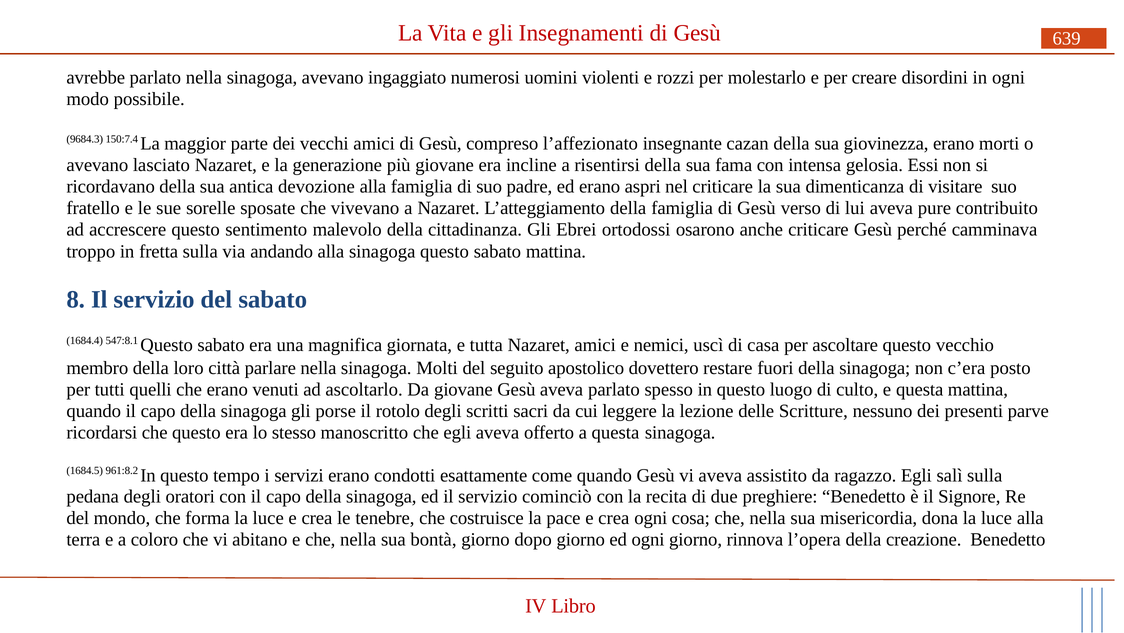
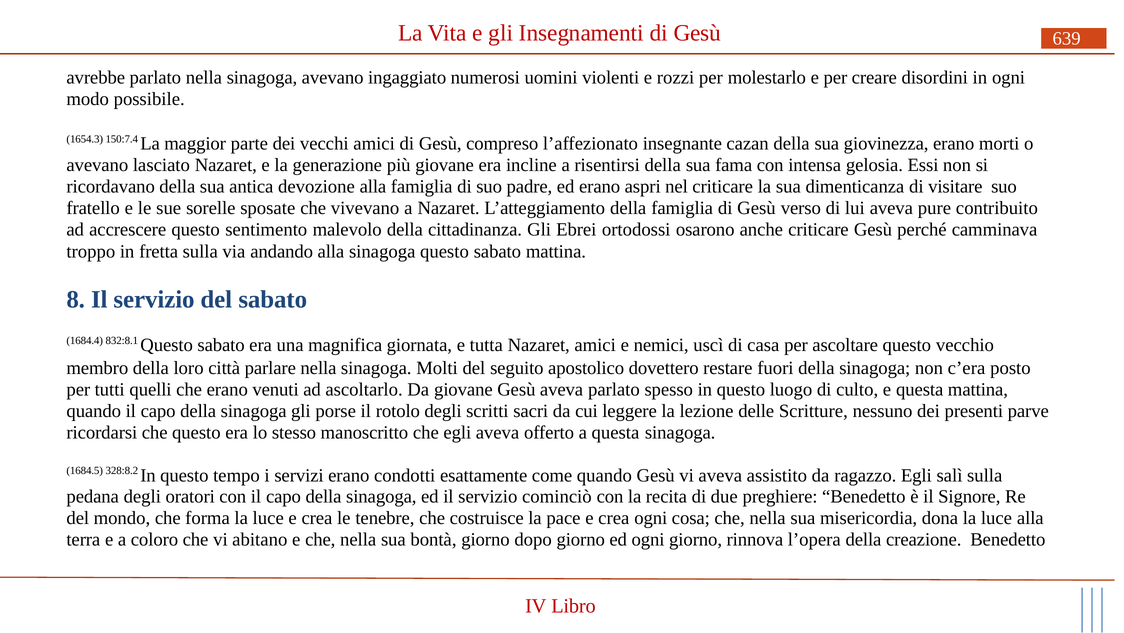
9684.3: 9684.3 -> 1654.3
547:8.1: 547:8.1 -> 832:8.1
961:8.2: 961:8.2 -> 328:8.2
